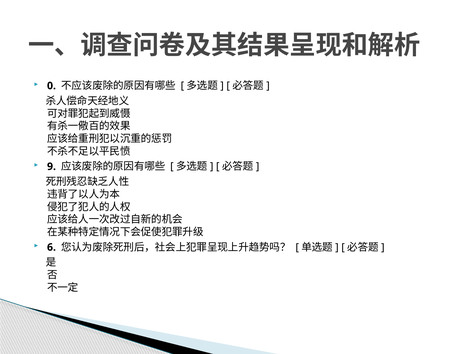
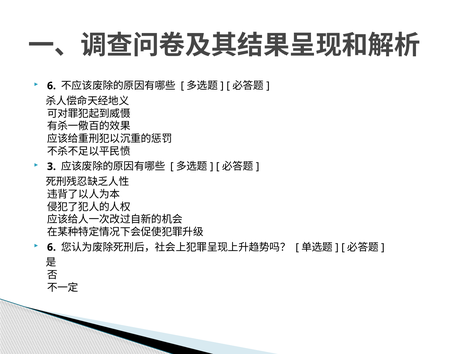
0 at (51, 86): 0 -> 6
9: 9 -> 3
